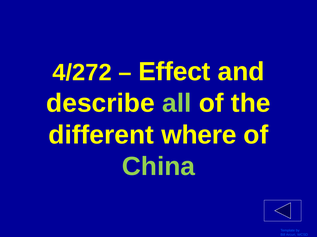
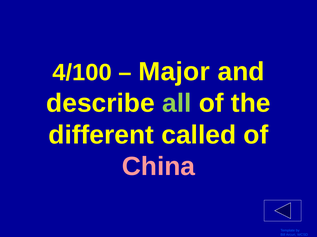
4/272: 4/272 -> 4/100
Effect: Effect -> Major
where: where -> called
China colour: light green -> pink
